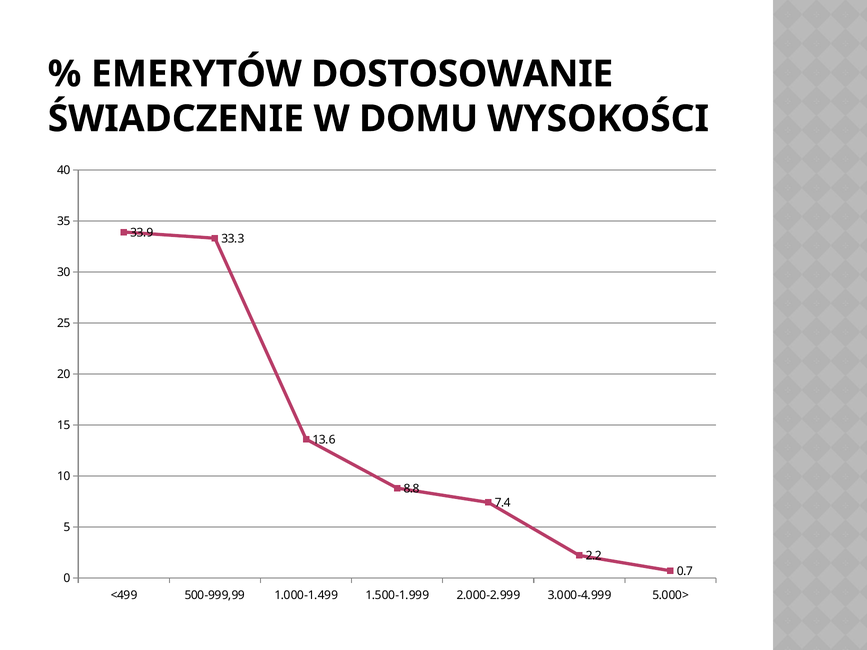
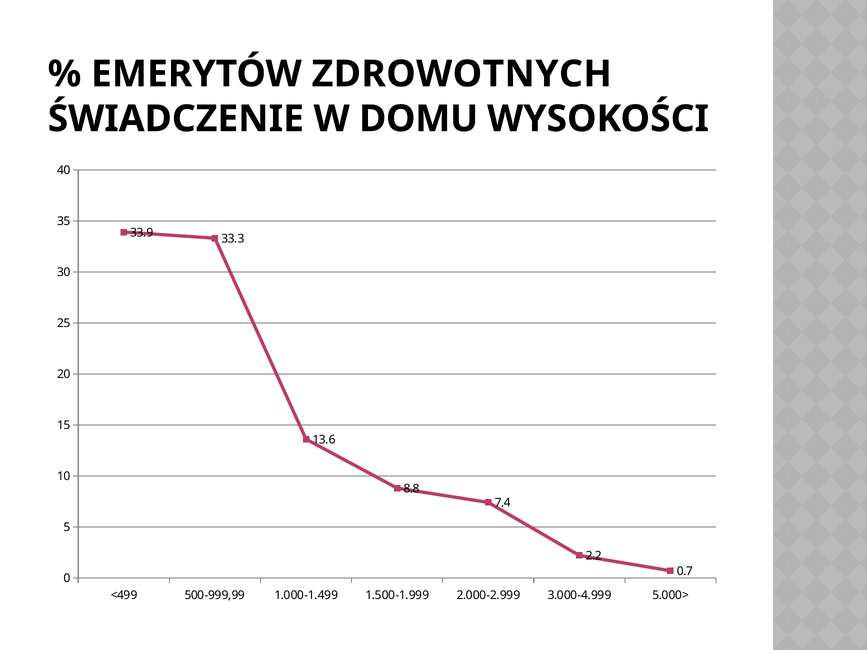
DOSTOSOWANIE: DOSTOSOWANIE -> ZDROWOTNYCH
